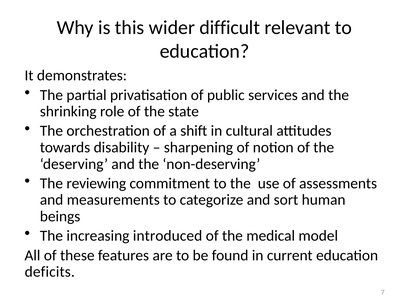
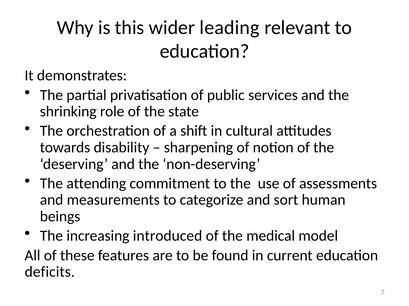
difficult: difficult -> leading
reviewing: reviewing -> attending
